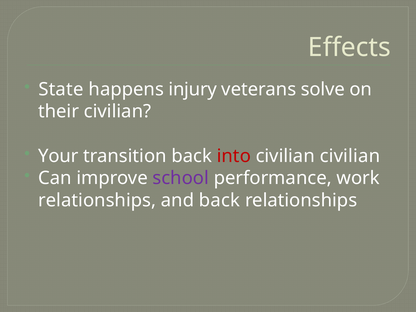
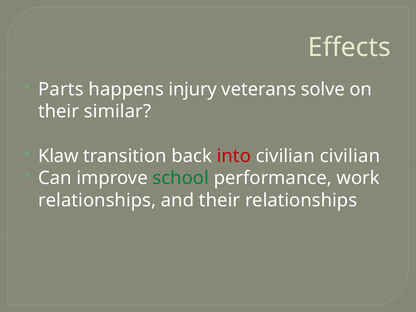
State: State -> Parts
their civilian: civilian -> similar
Your: Your -> Klaw
school colour: purple -> green
and back: back -> their
